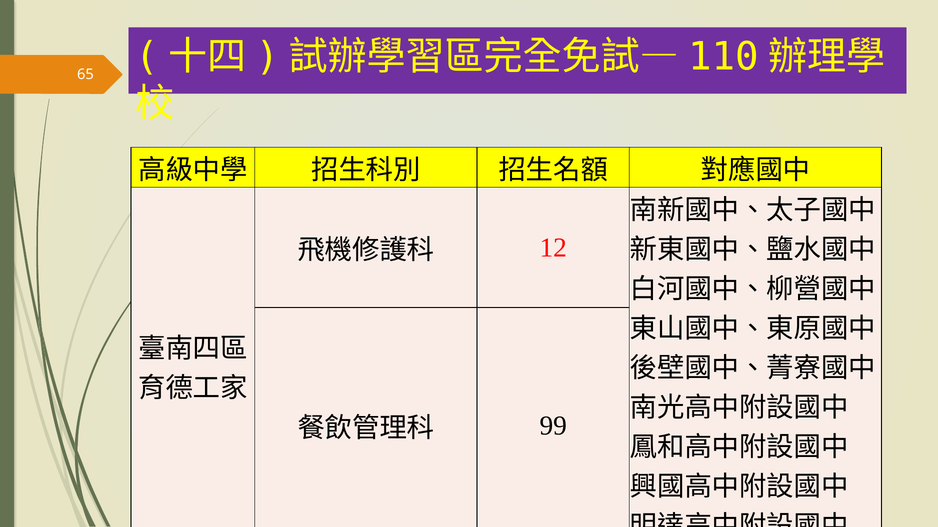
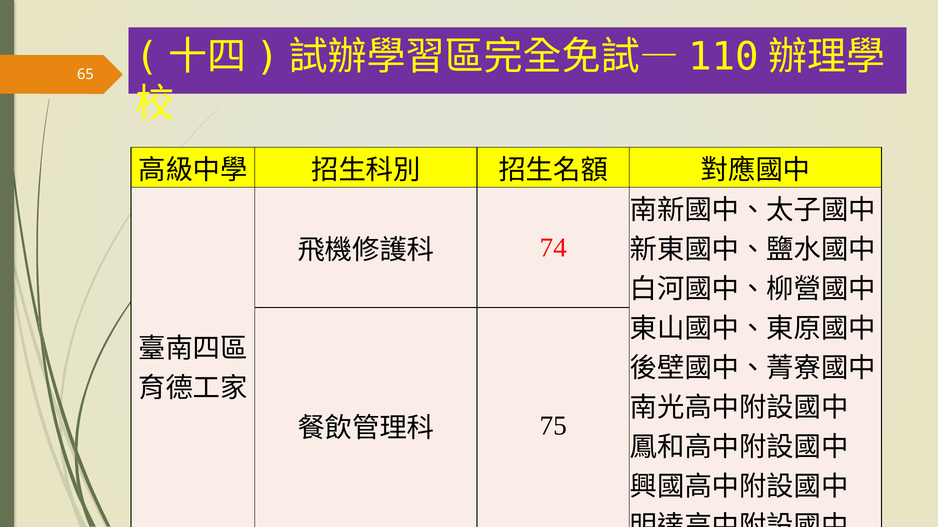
12: 12 -> 74
99: 99 -> 75
